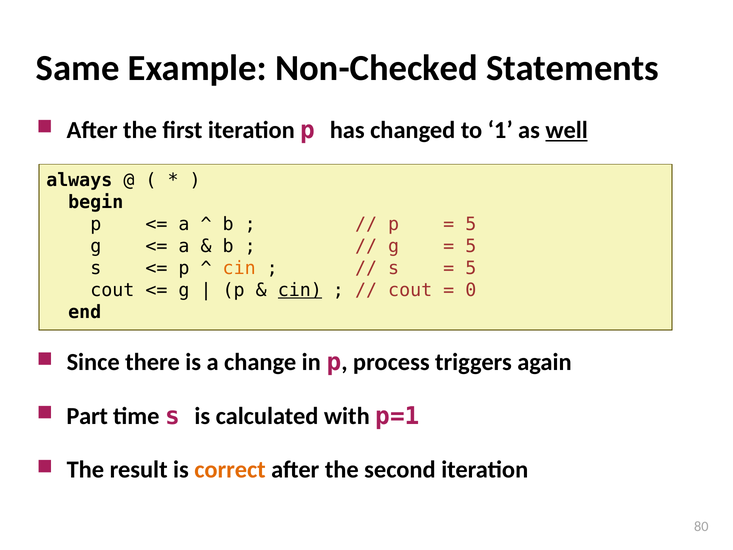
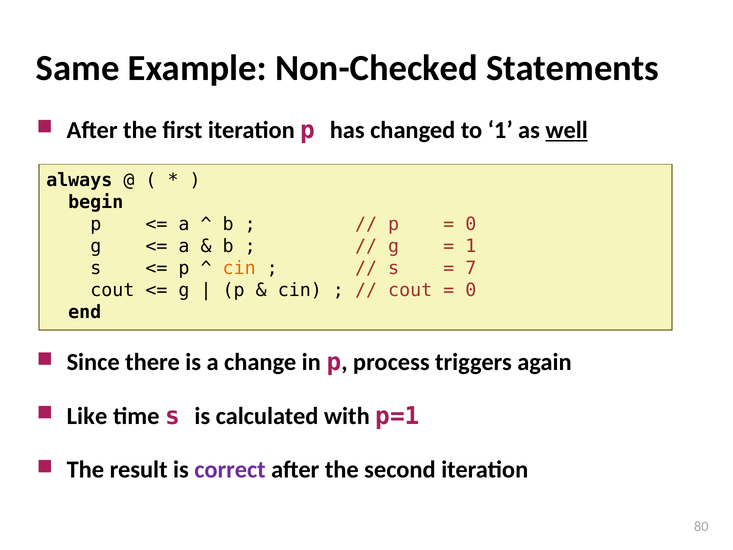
5 at (471, 224): 5 -> 0
5 at (471, 246): 5 -> 1
5 at (471, 268): 5 -> 7
cin at (300, 290) underline: present -> none
Part: Part -> Like
correct colour: orange -> purple
